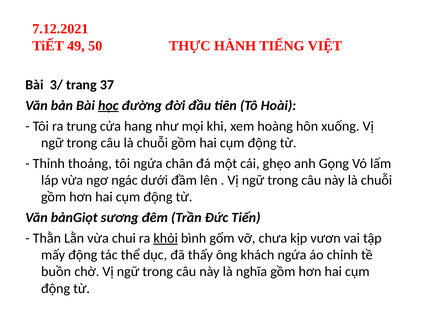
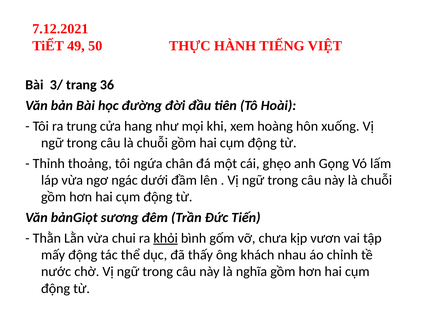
37: 37 -> 36
học underline: present -> none
khách ngứa: ngứa -> nhau
buồn: buồn -> nước
